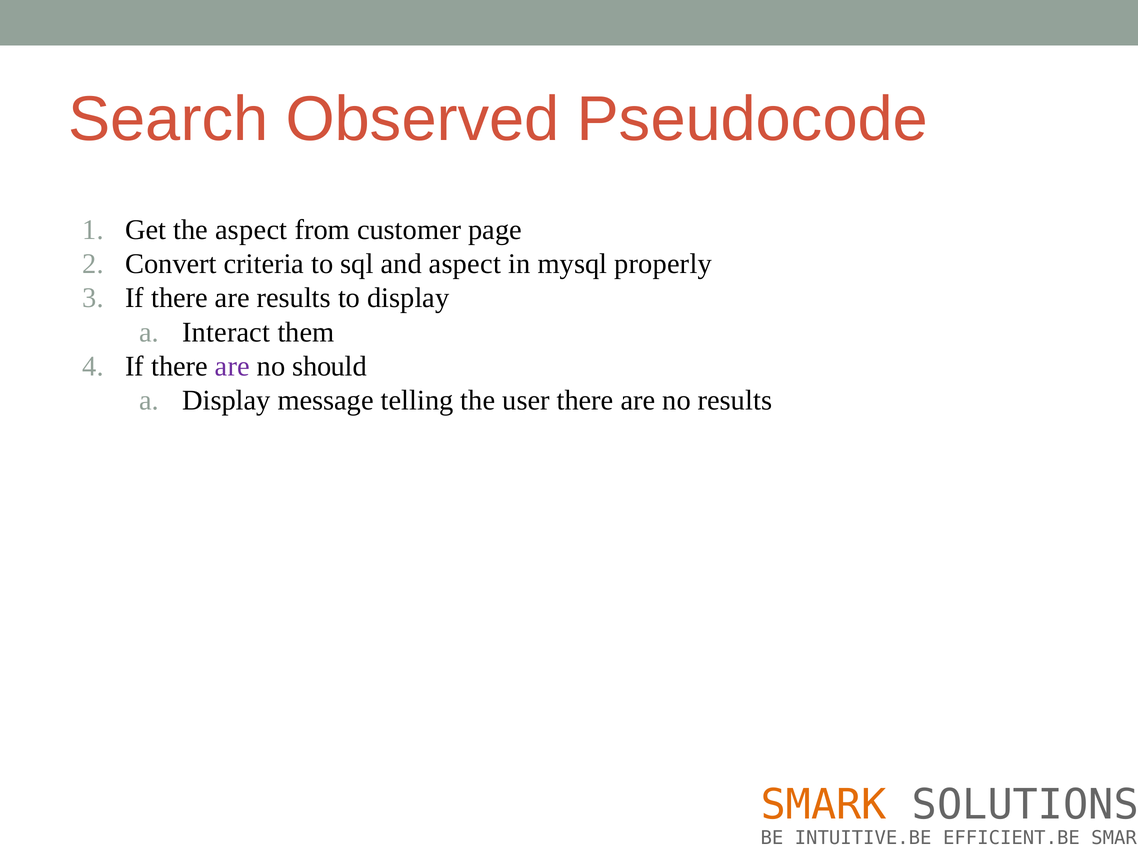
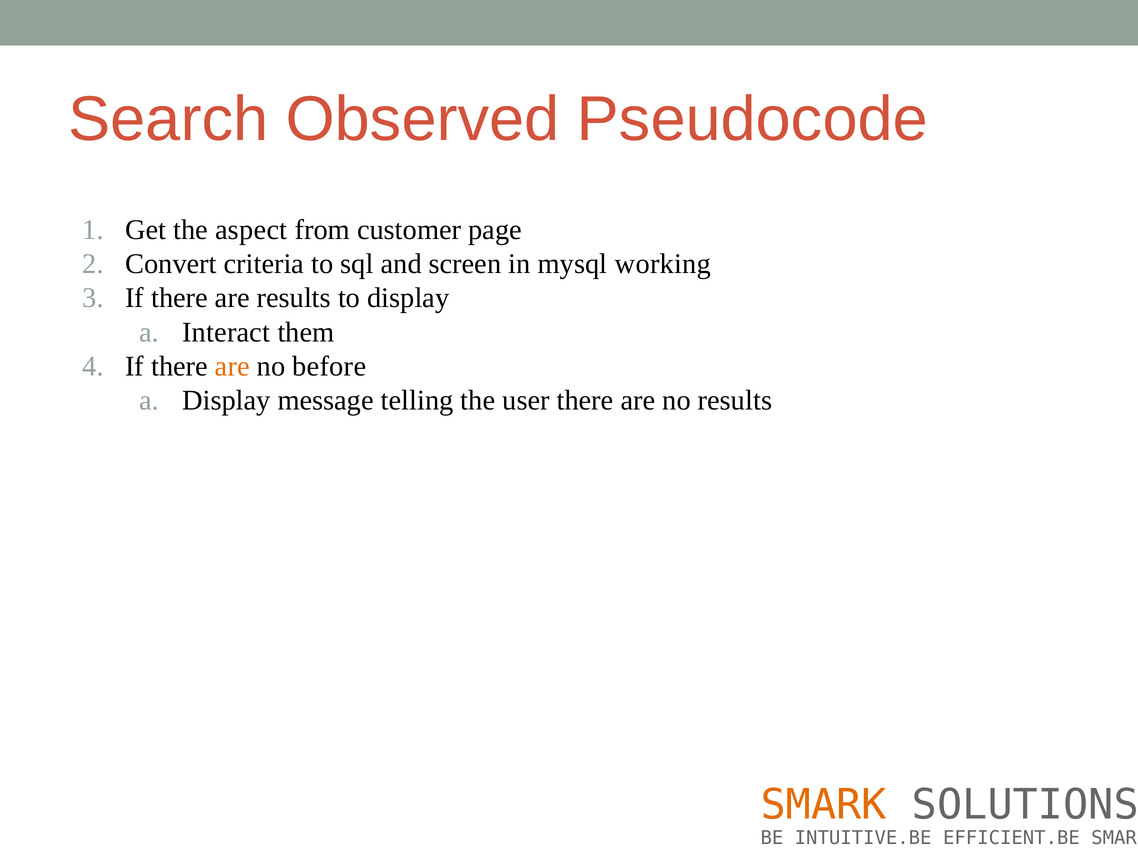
and aspect: aspect -> screen
properly: properly -> working
are at (232, 366) colour: purple -> orange
should: should -> before
